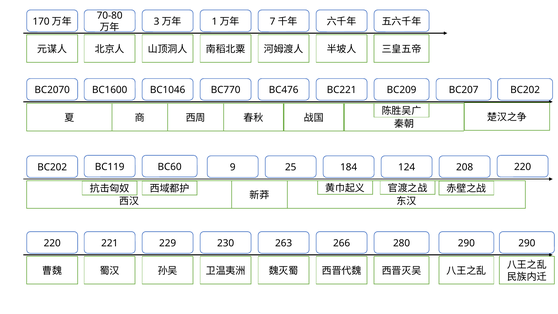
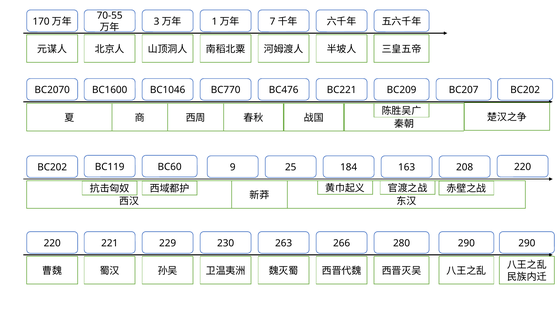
70-80: 70-80 -> 70-55
124: 124 -> 163
